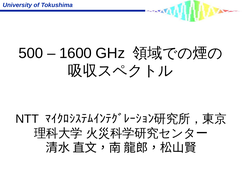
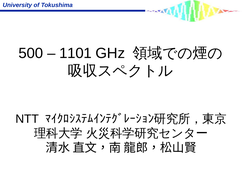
1600: 1600 -> 1101
